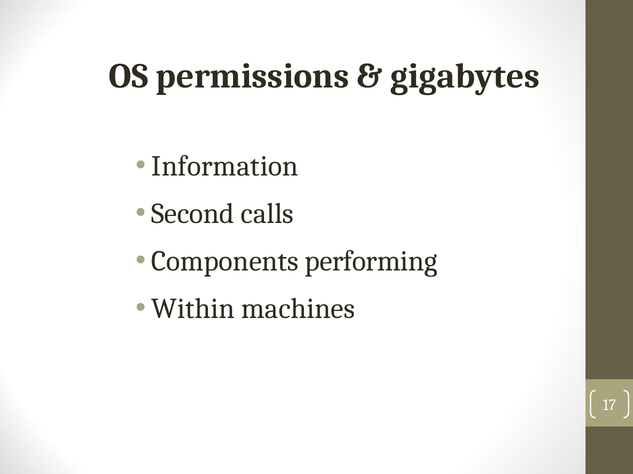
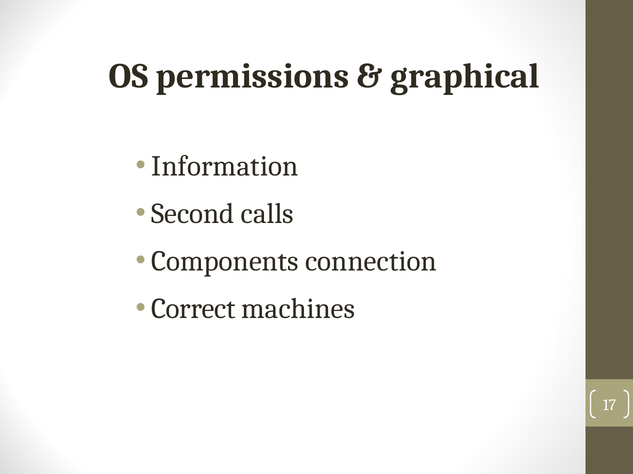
gigabytes: gigabytes -> graphical
performing: performing -> connection
Within: Within -> Correct
